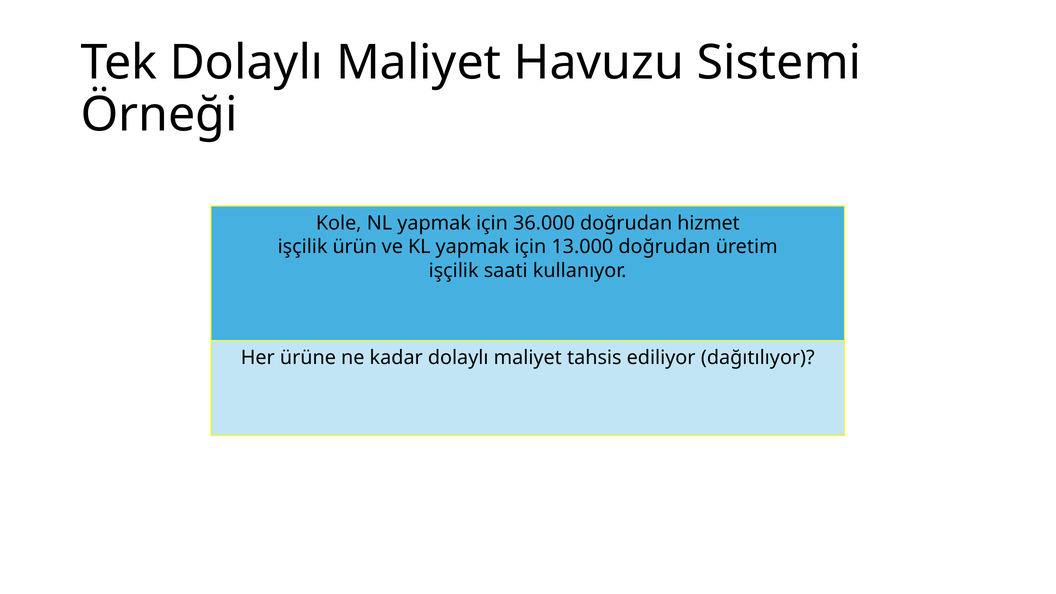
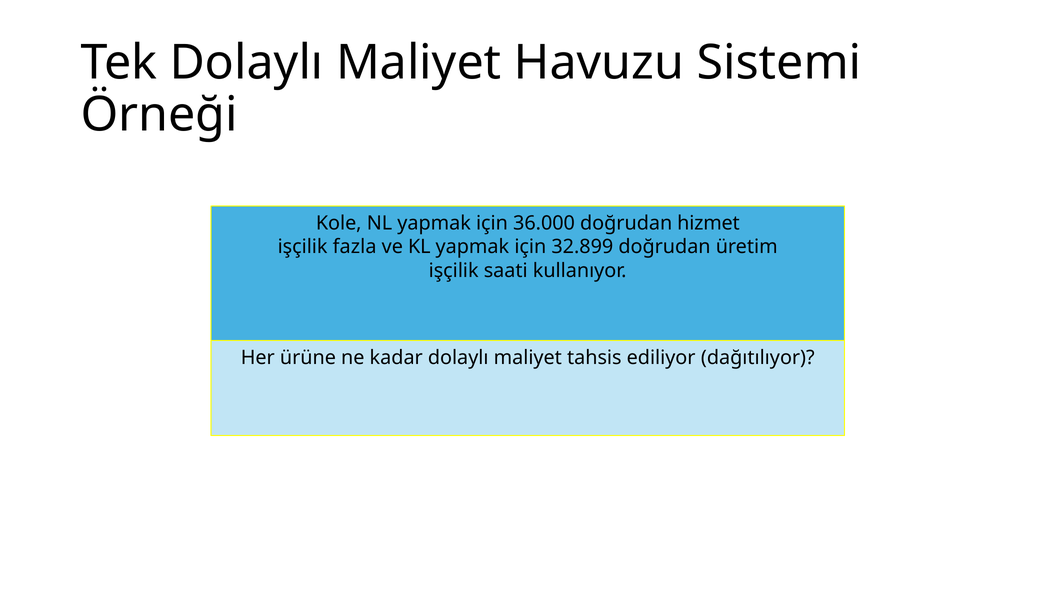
ürün: ürün -> fazla
13.000: 13.000 -> 32.899
